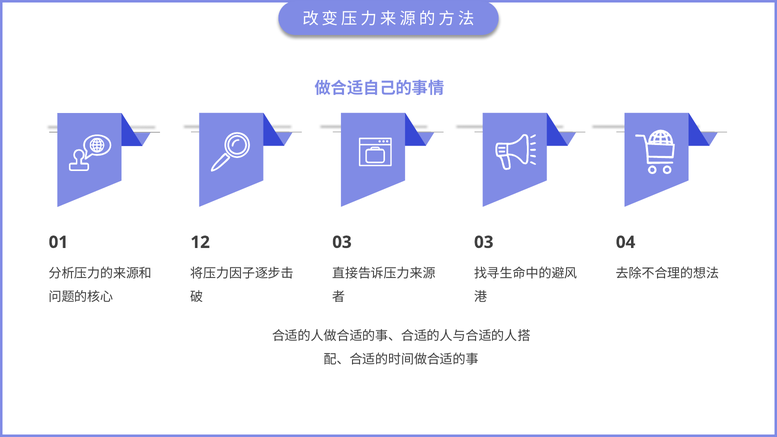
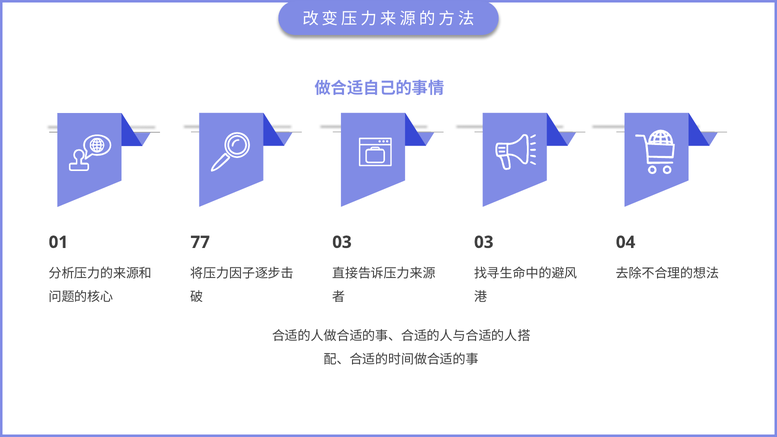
12: 12 -> 77
